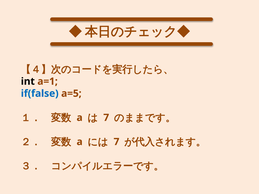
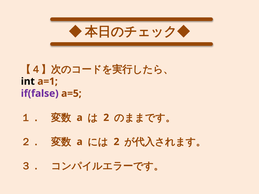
if(false colour: blue -> purple
7 at (106, 118): 7 -> 2
7 at (116, 142): 7 -> 2
